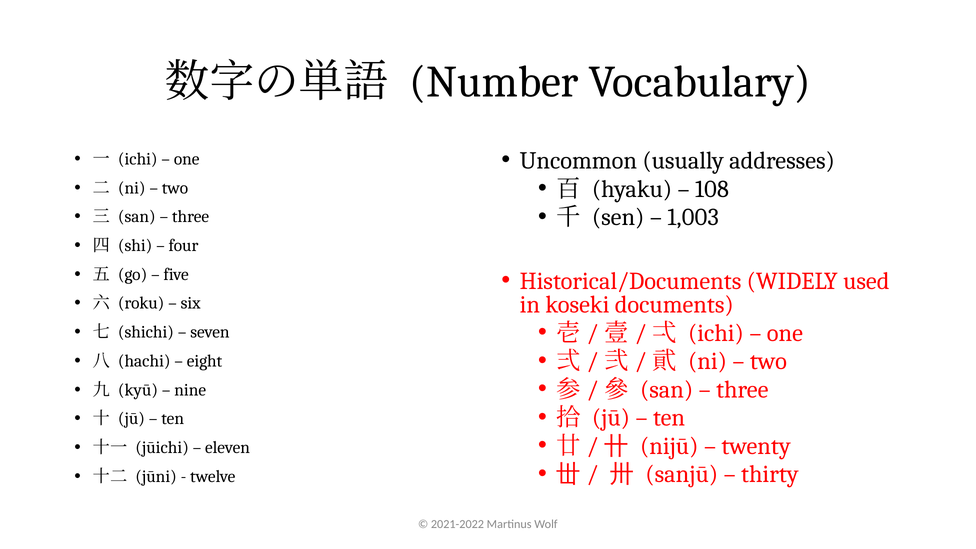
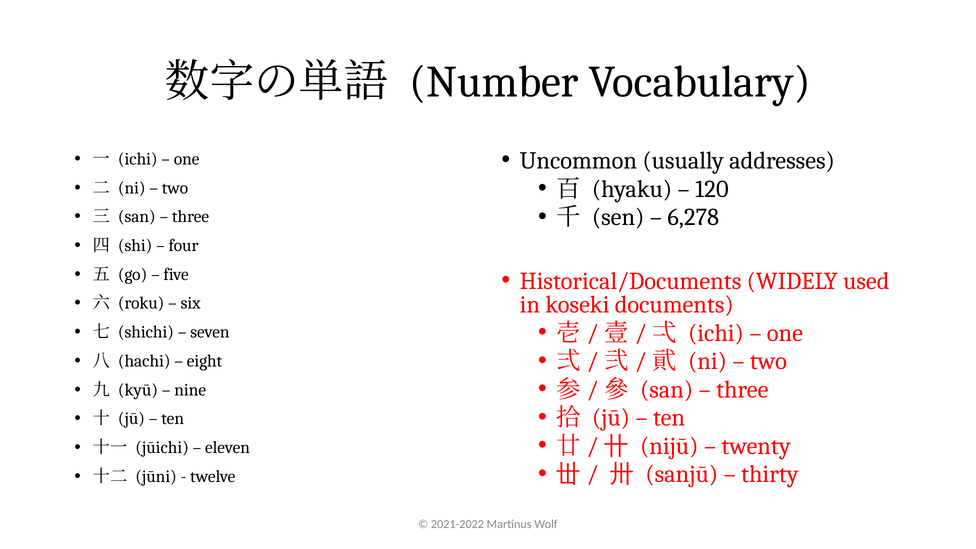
108: 108 -> 120
1,003: 1,003 -> 6,278
